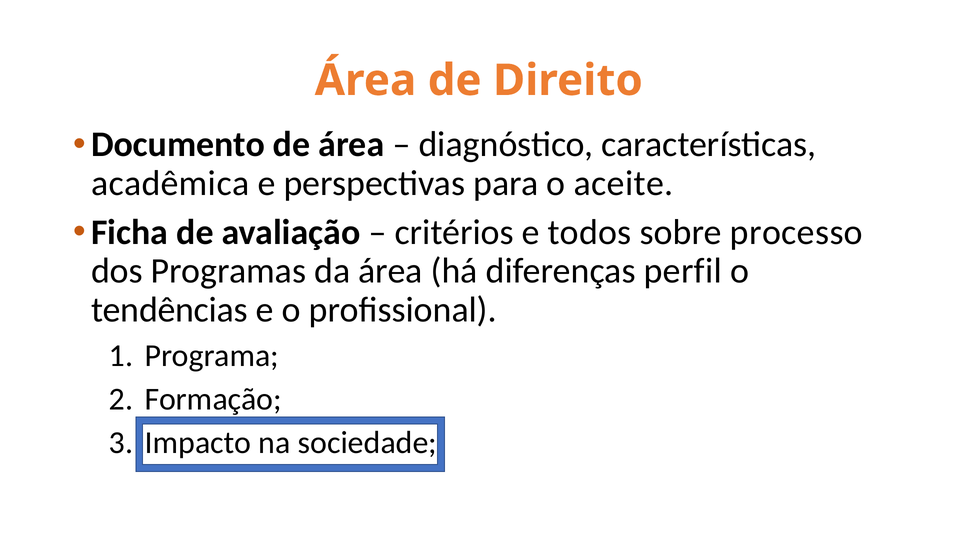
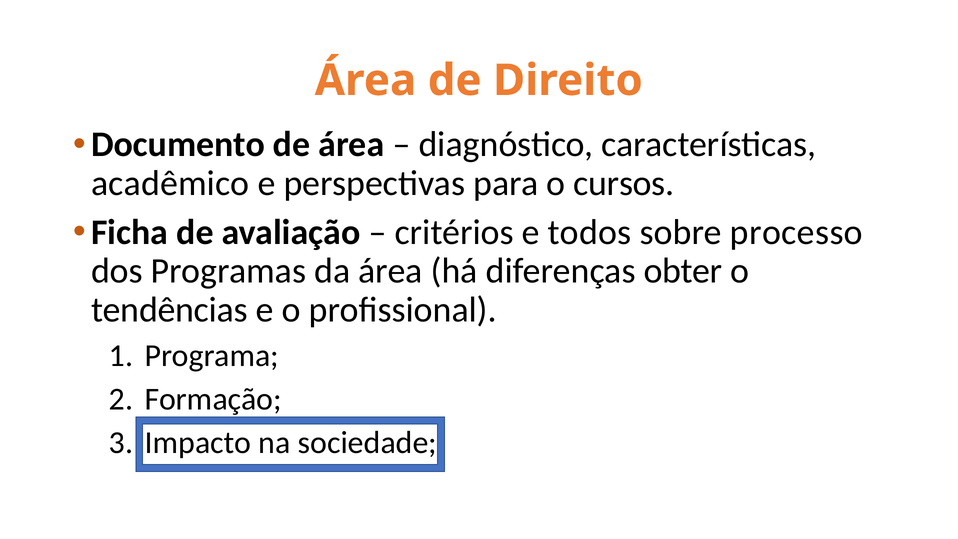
acadêmica: acadêmica -> acadêmico
aceite: aceite -> cursos
perfil: perfil -> obter
